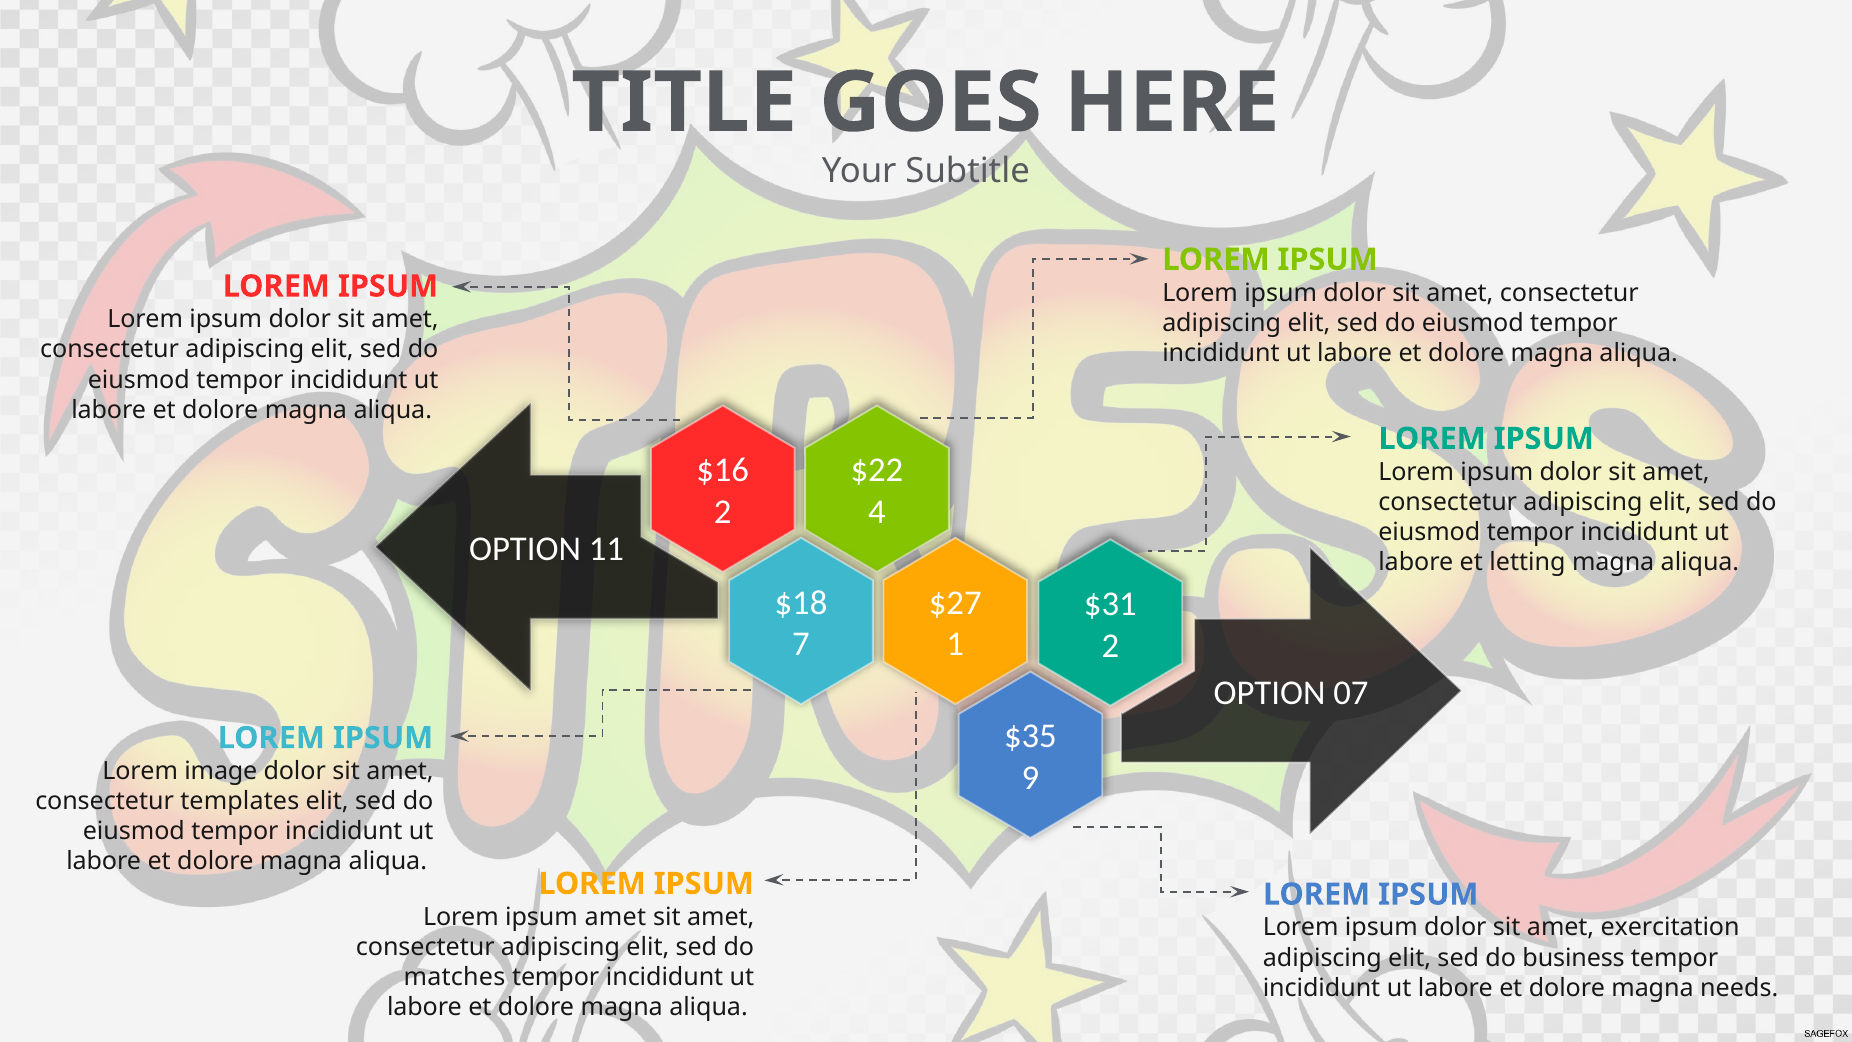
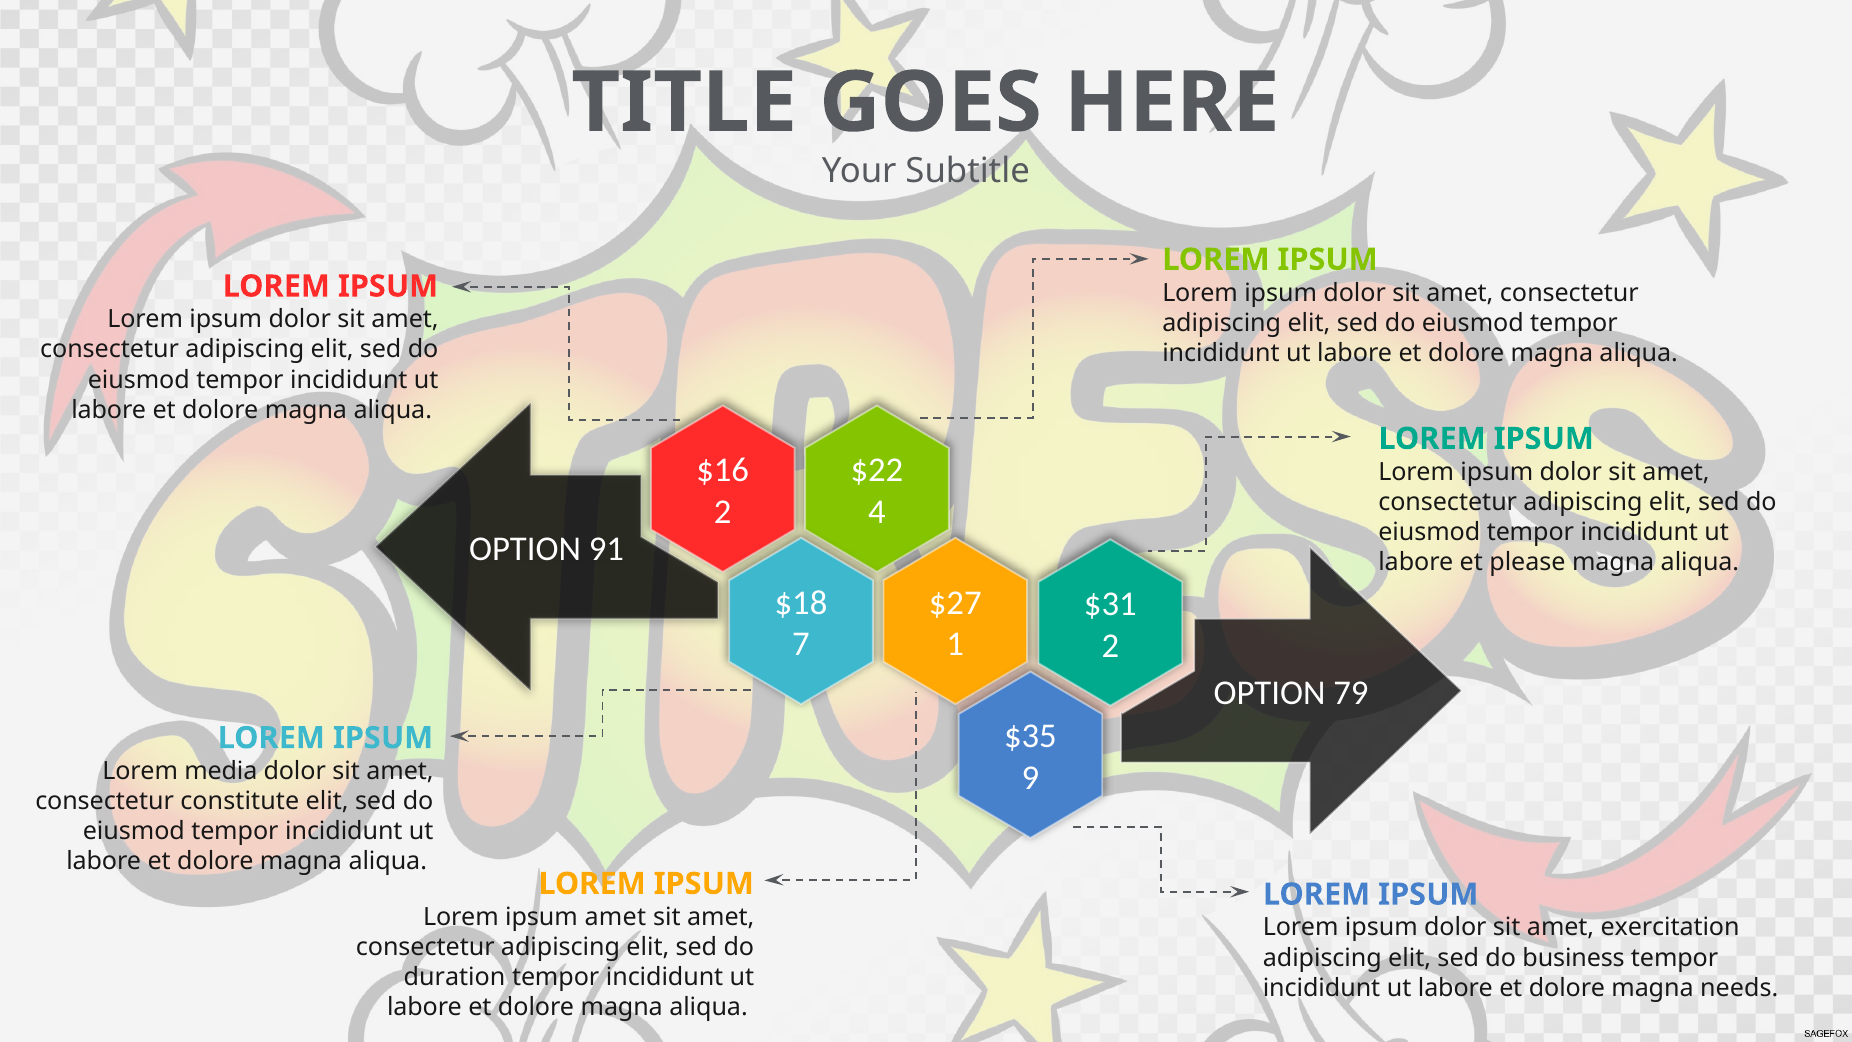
11: 11 -> 91
letting: letting -> please
07: 07 -> 79
image: image -> media
templates: templates -> constitute
matches: matches -> duration
